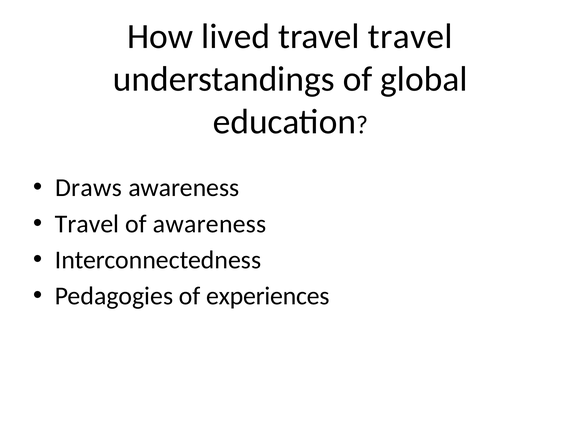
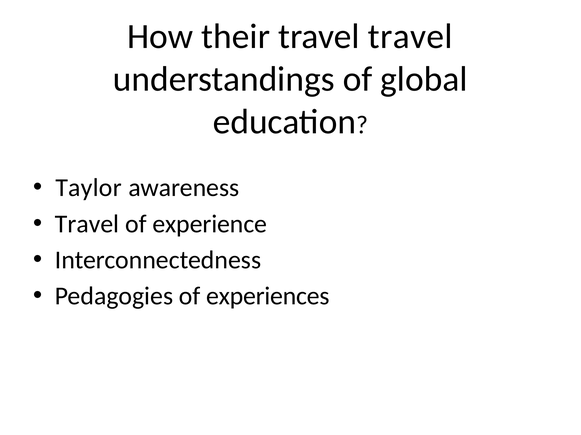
lived: lived -> their
Draws: Draws -> Taylor
of awareness: awareness -> experience
